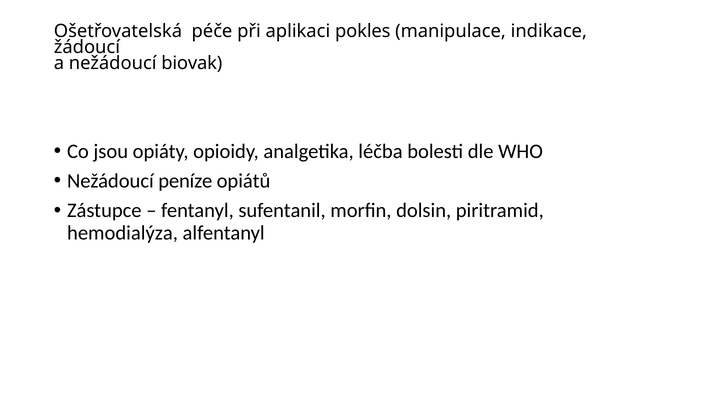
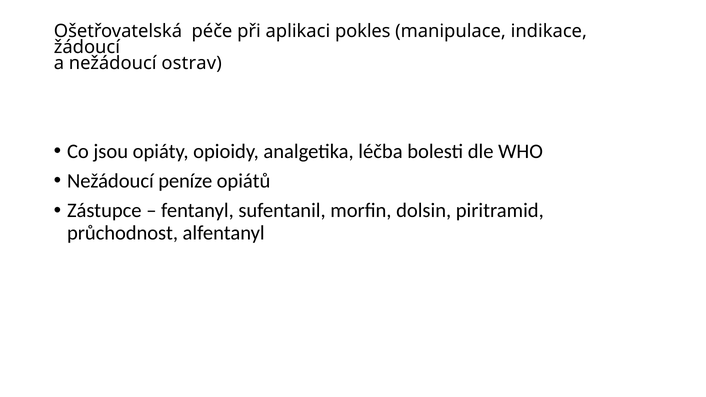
biovak: biovak -> ostrav
hemodialýza: hemodialýza -> průchodnost
